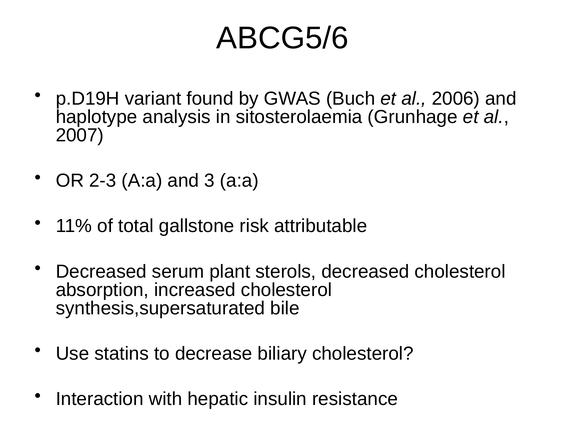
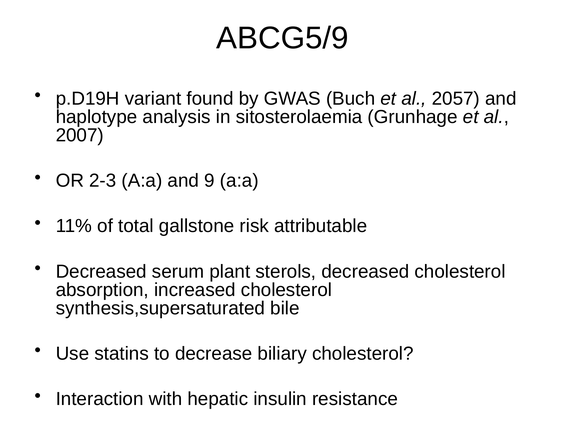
ABCG5/6: ABCG5/6 -> ABCG5/9
2006: 2006 -> 2057
3: 3 -> 9
